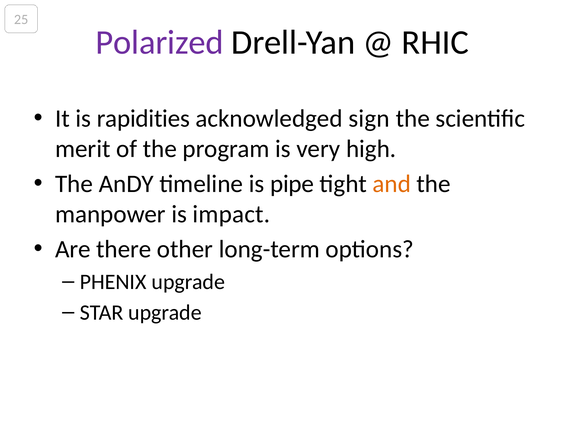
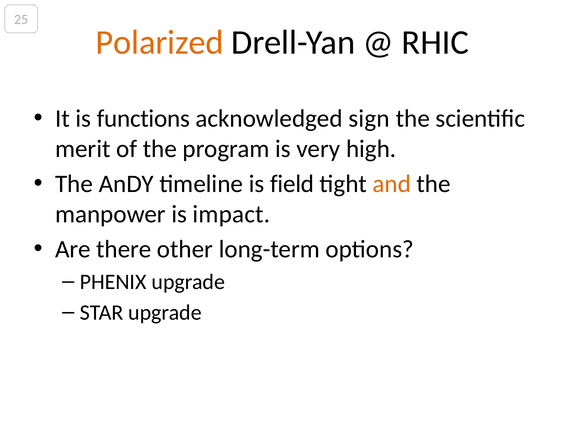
Polarized colour: purple -> orange
rapidities: rapidities -> functions
pipe: pipe -> field
